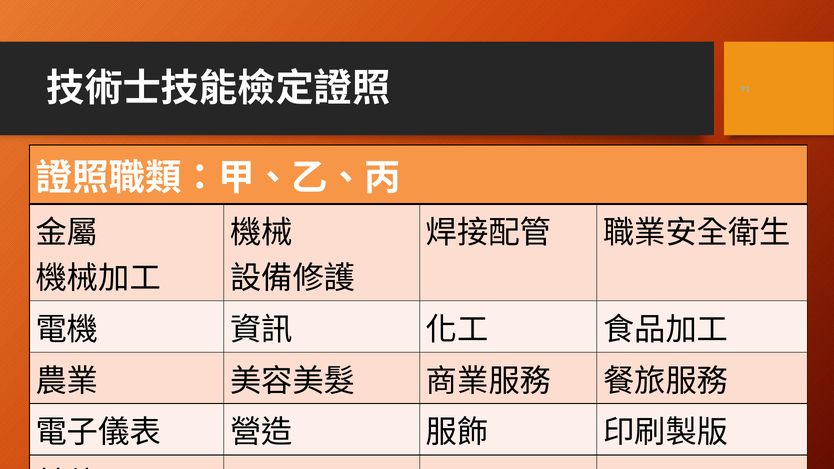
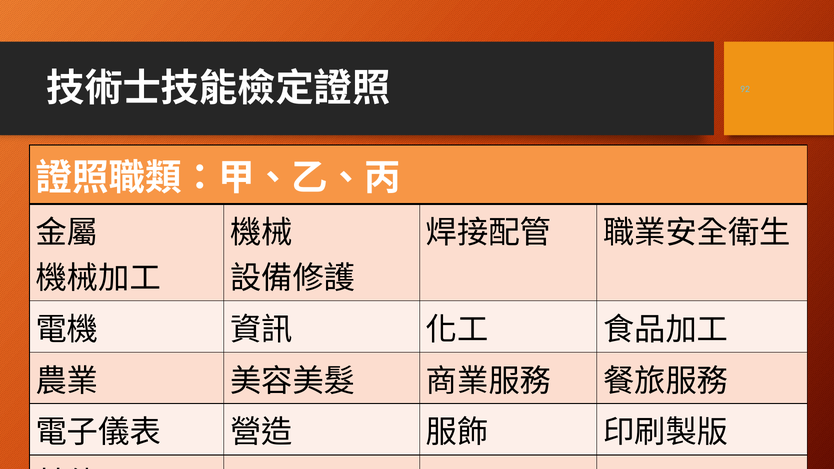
91: 91 -> 92
